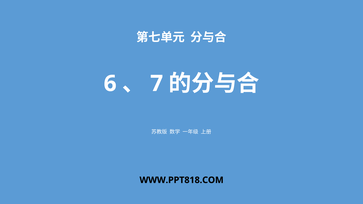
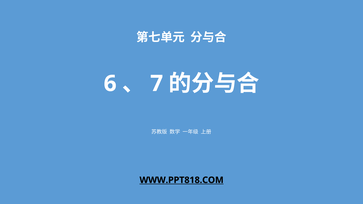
WWW.PPT818.COM underline: none -> present
